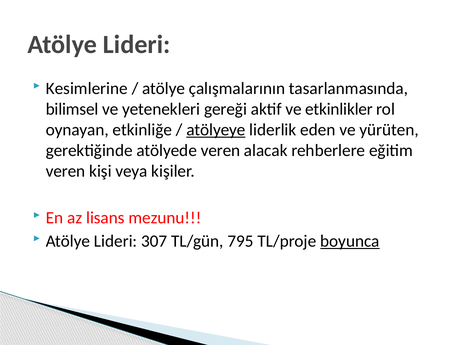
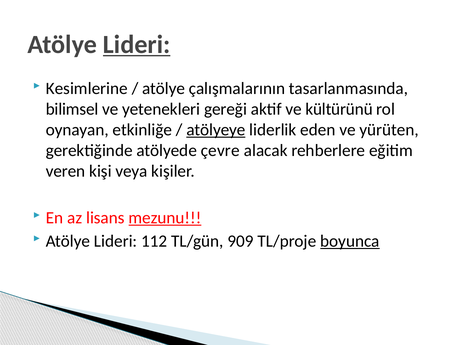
Lideri at (137, 44) underline: none -> present
etkinlikler: etkinlikler -> kültürünü
atölyede veren: veren -> çevre
mezunu underline: none -> present
307: 307 -> 112
795: 795 -> 909
